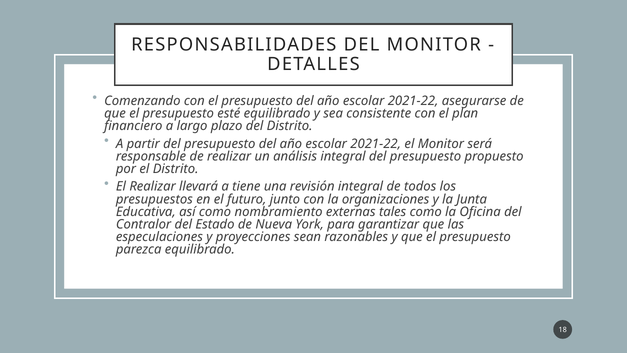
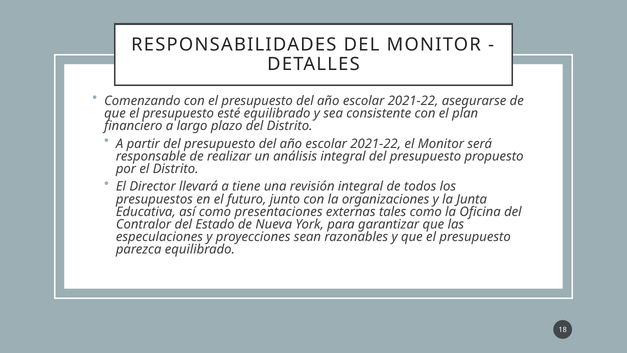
El Realizar: Realizar -> Director
nombramiento: nombramiento -> presentaciones
